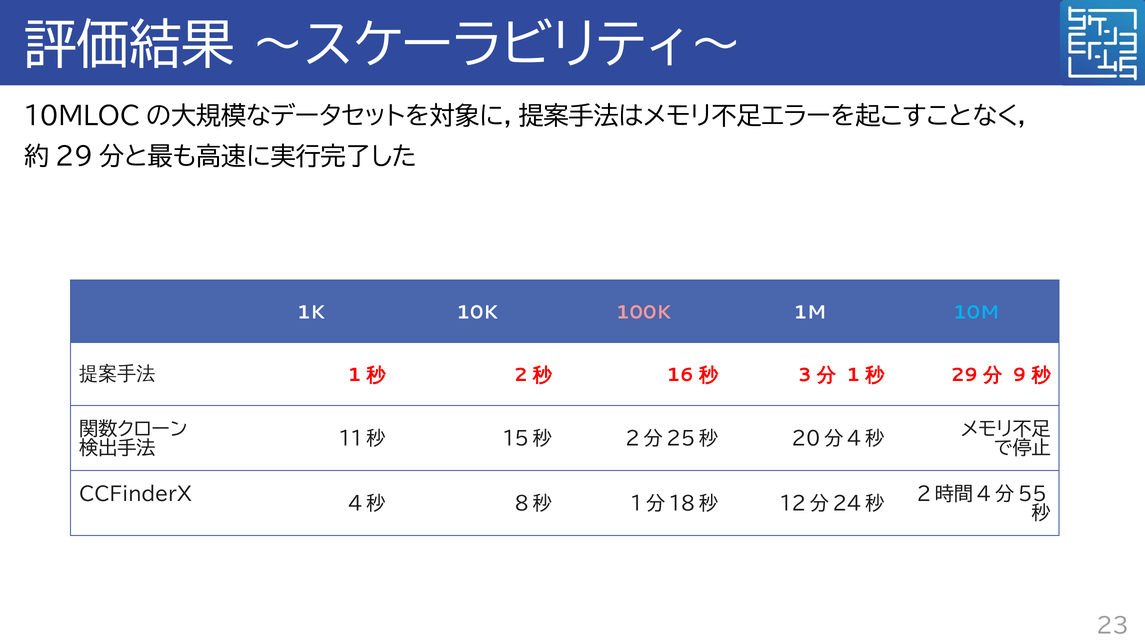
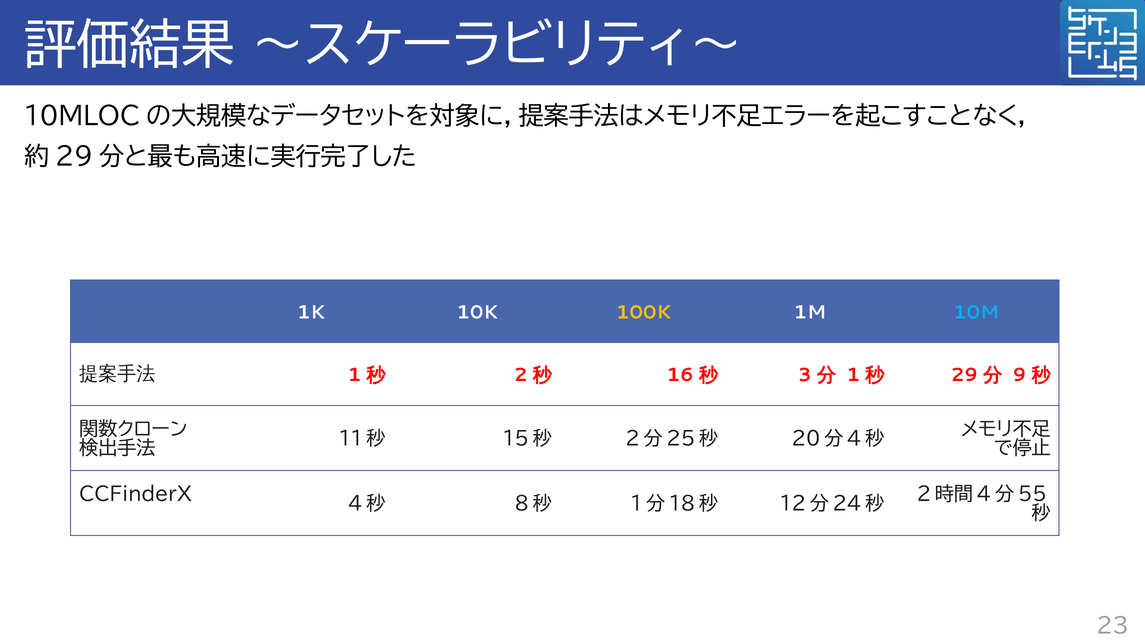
100K colour: pink -> yellow
